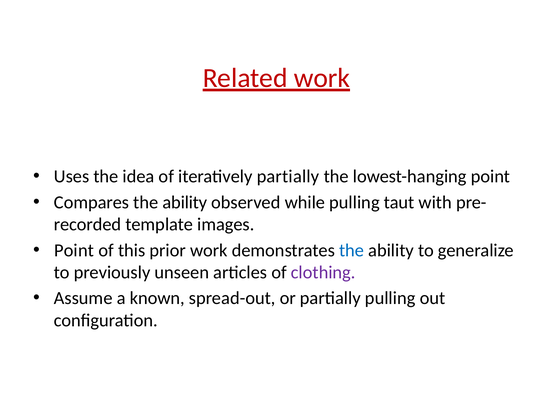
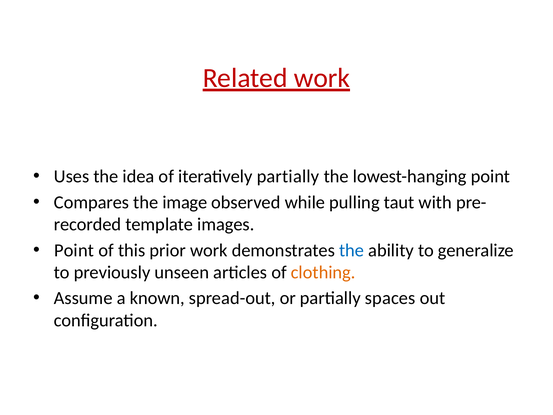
Compares the ability: ability -> image
clothing colour: purple -> orange
partially pulling: pulling -> spaces
